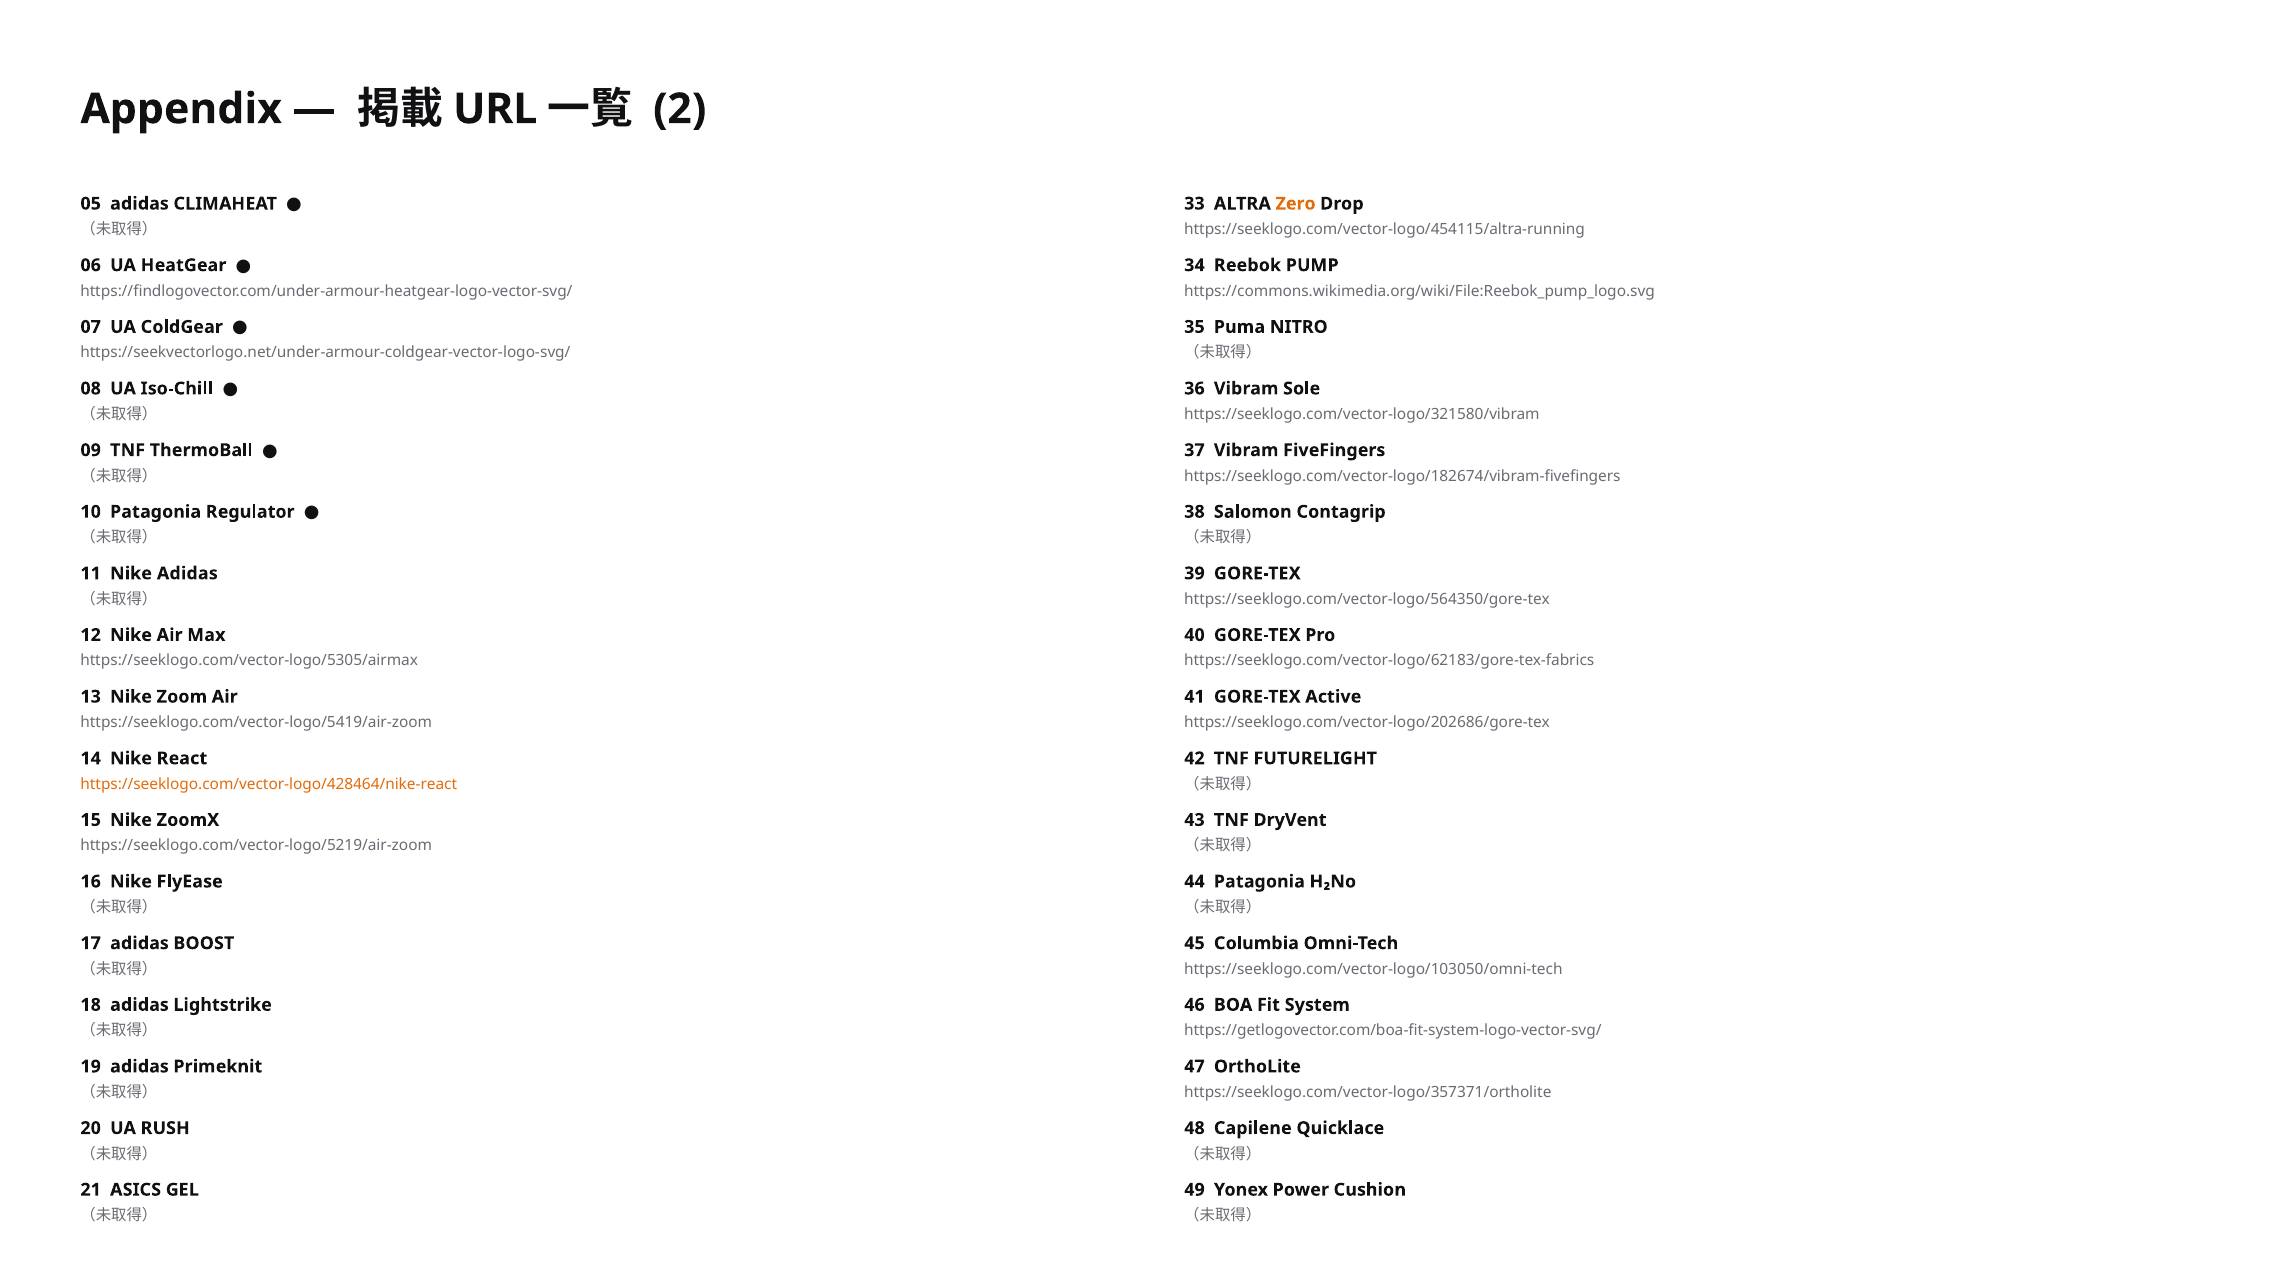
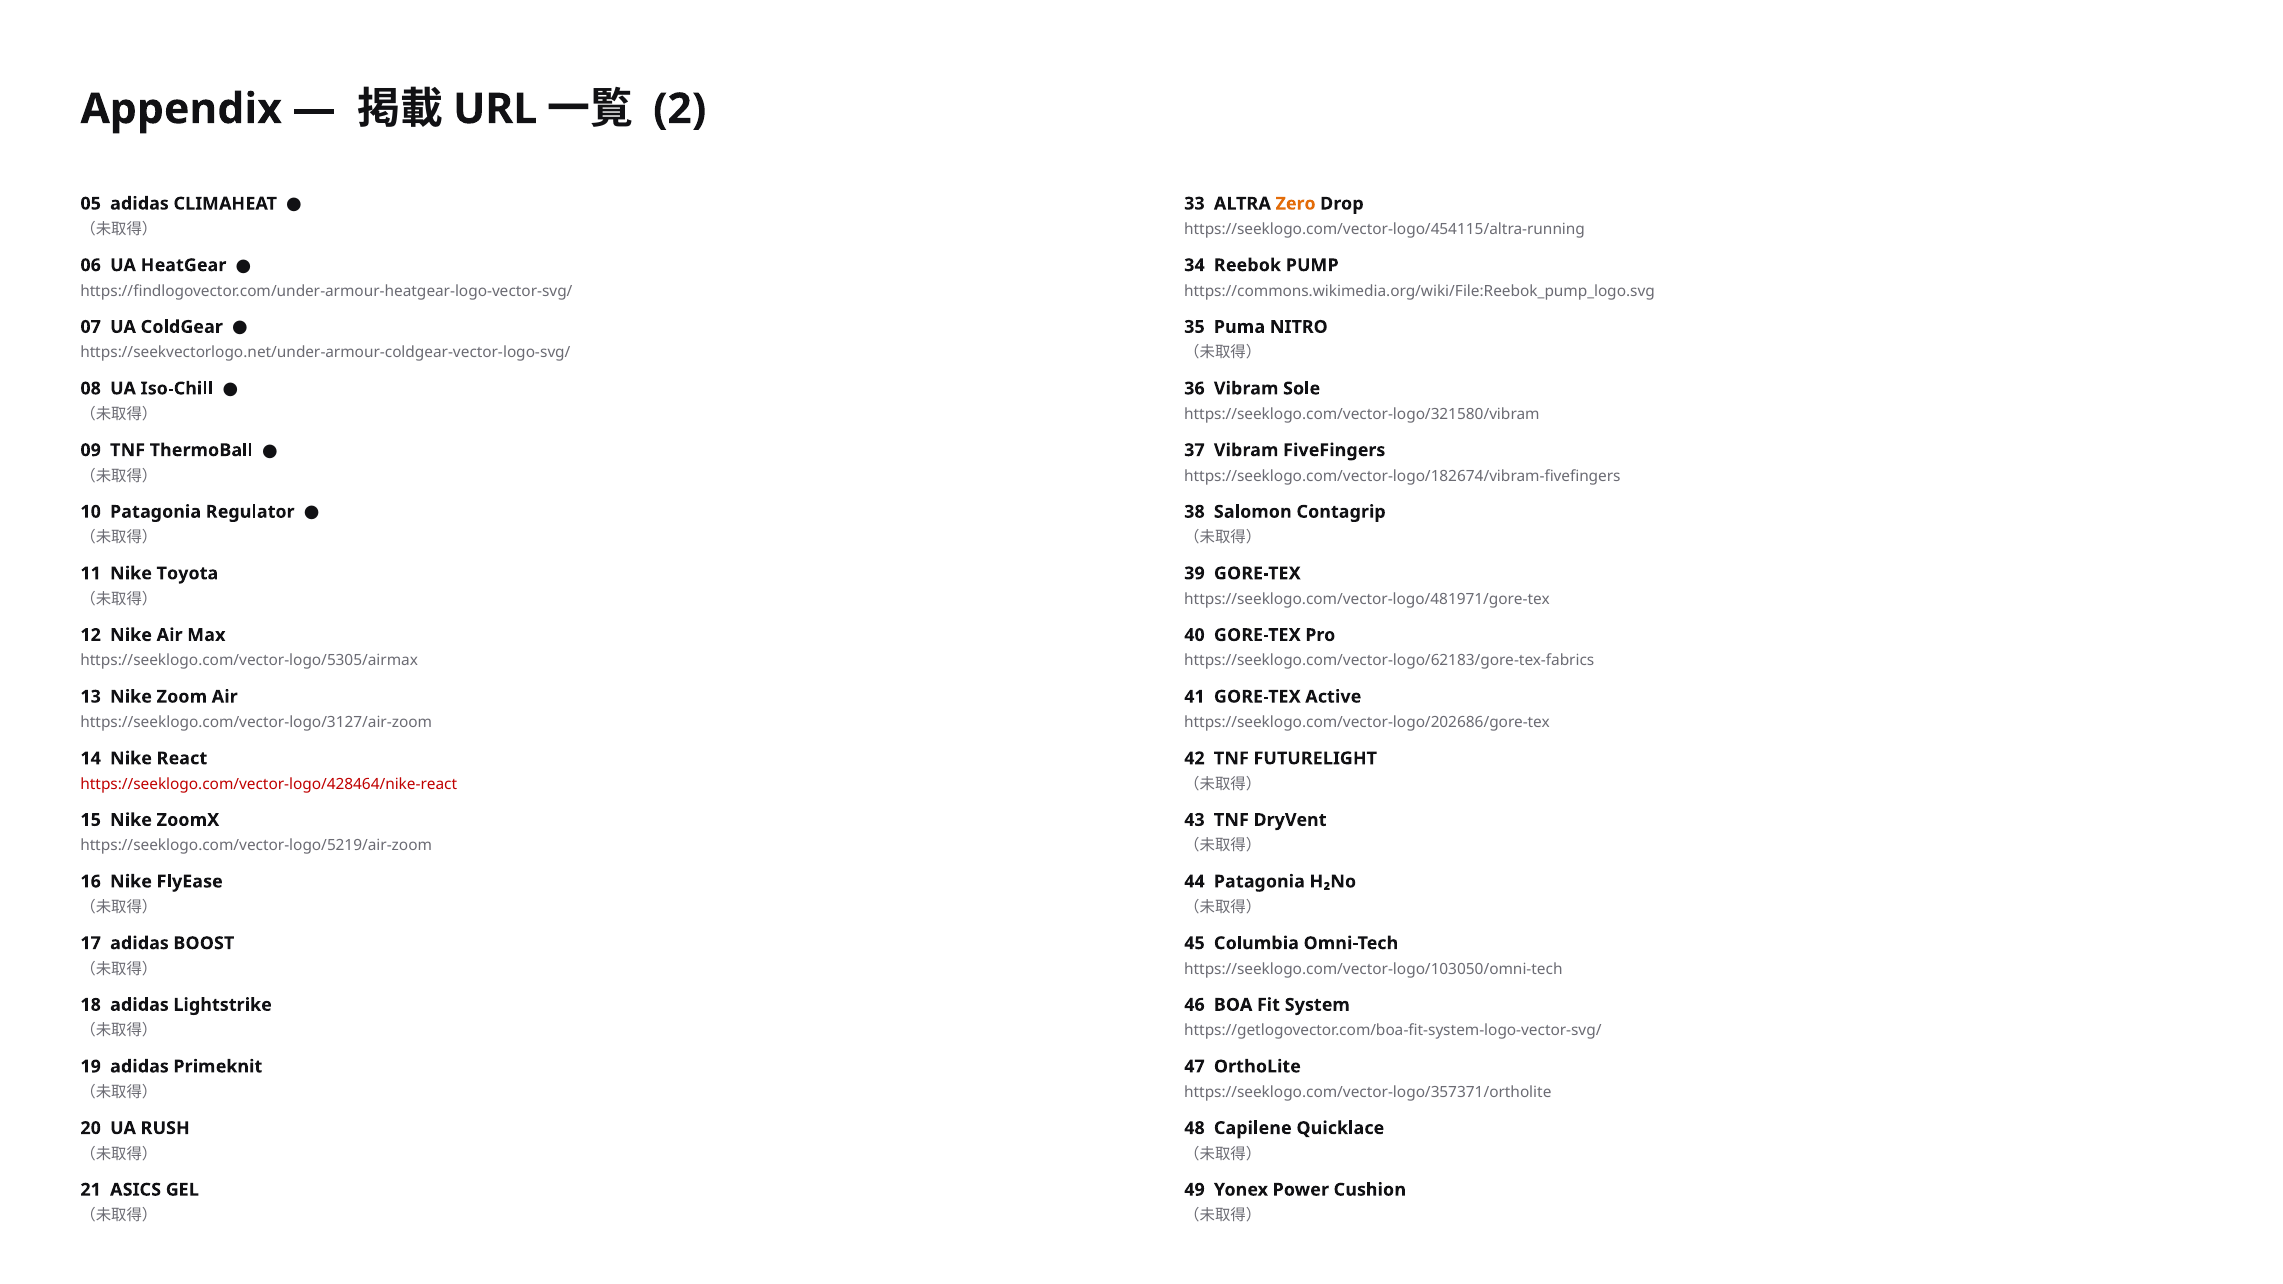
Nike Adidas: Adidas -> Toyota
https://seeklogo.com/vector-logo/564350/gore-tex: https://seeklogo.com/vector-logo/564350/gore-tex -> https://seeklogo.com/vector-logo/481971/gore-tex
https://seeklogo.com/vector-logo/5419/air-zoom: https://seeklogo.com/vector-logo/5419/air-zoom -> https://seeklogo.com/vector-logo/3127/air-zoom
https://seeklogo.com/vector-logo/428464/nike-react colour: orange -> red
